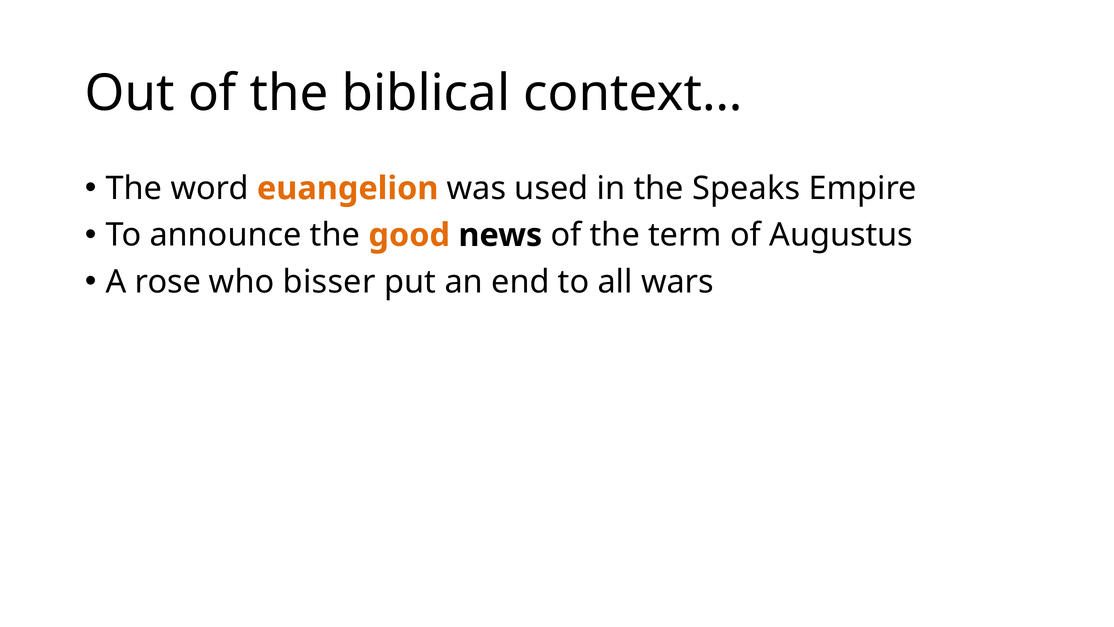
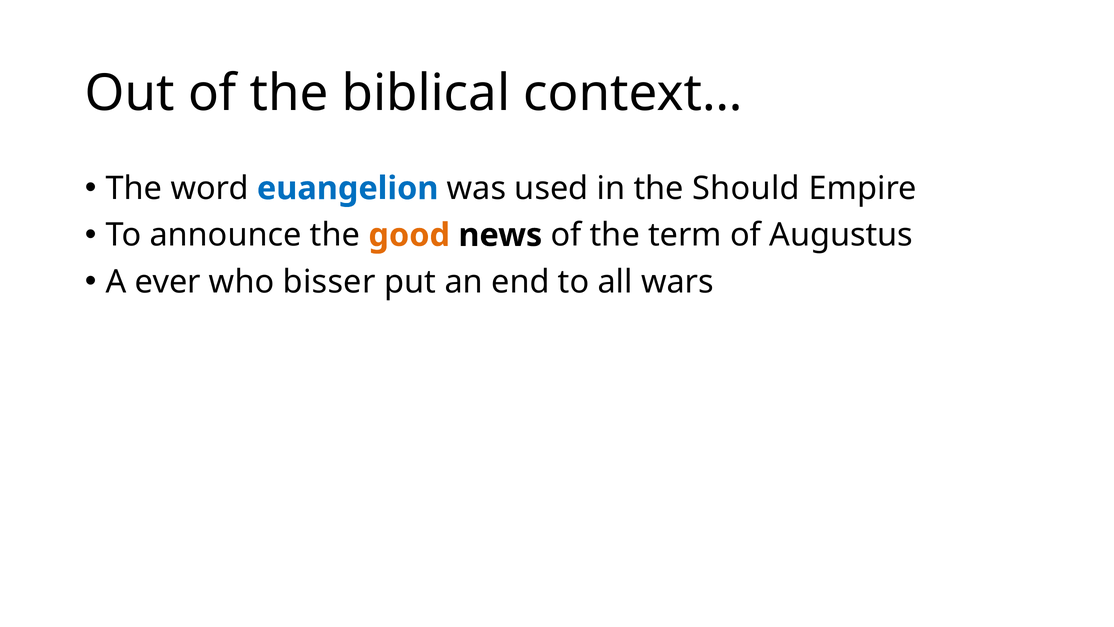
euangelion colour: orange -> blue
Speaks: Speaks -> Should
rose: rose -> ever
